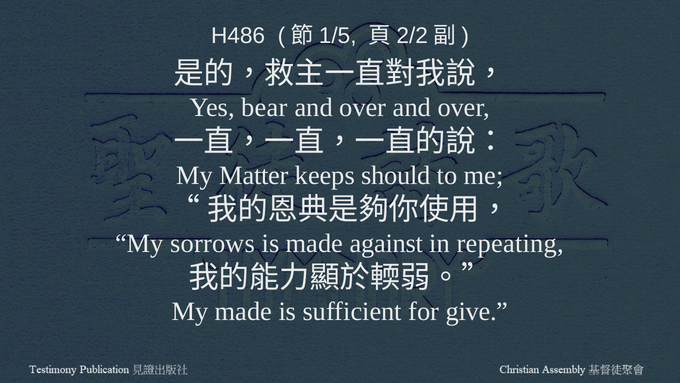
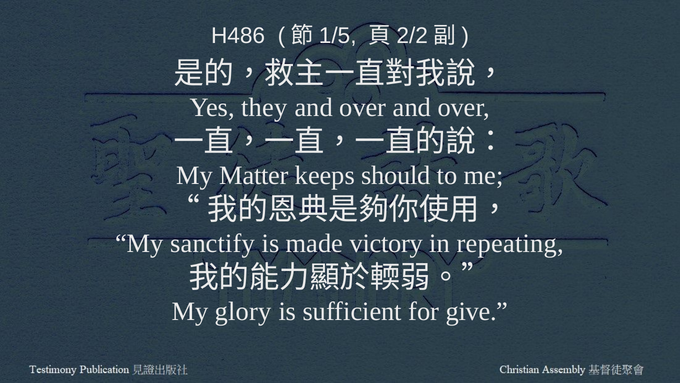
bear: bear -> they
sorrows: sorrows -> sanctify
against: against -> victory
My made: made -> glory
